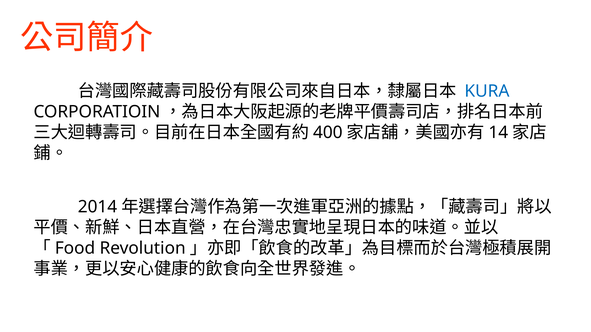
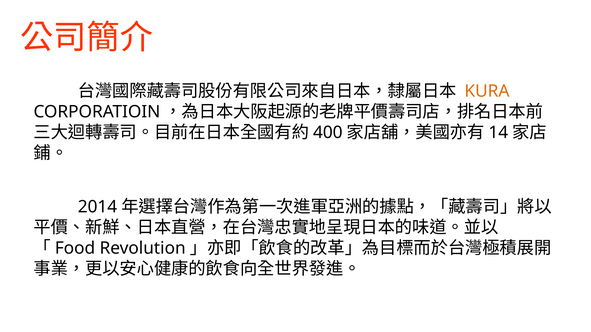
KURA colour: blue -> orange
